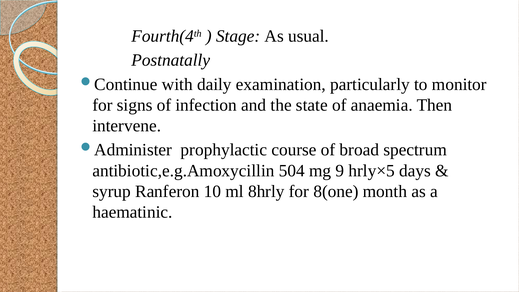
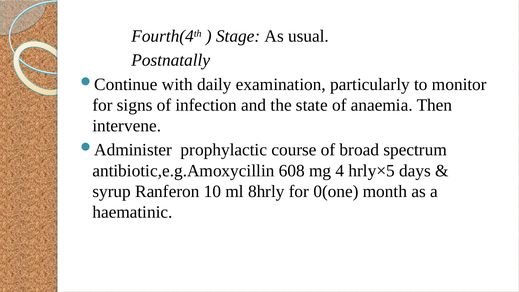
504: 504 -> 608
9: 9 -> 4
8(one: 8(one -> 0(one
